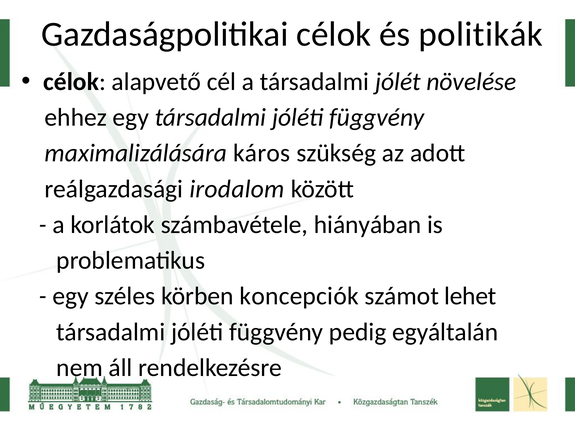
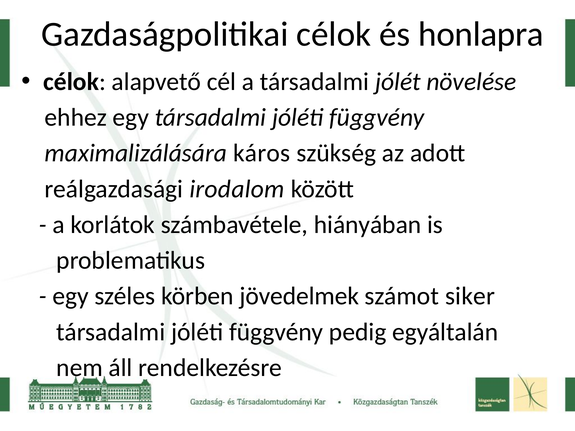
politikák: politikák -> honlapra
koncepciók: koncepciók -> jövedelmek
lehet: lehet -> siker
